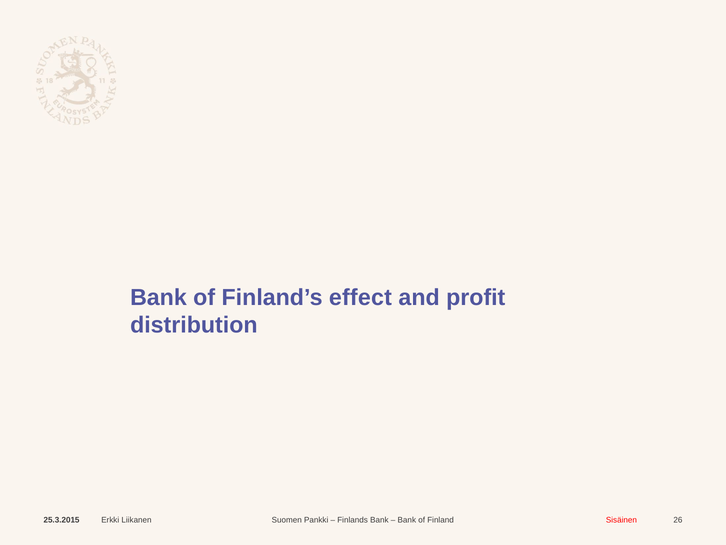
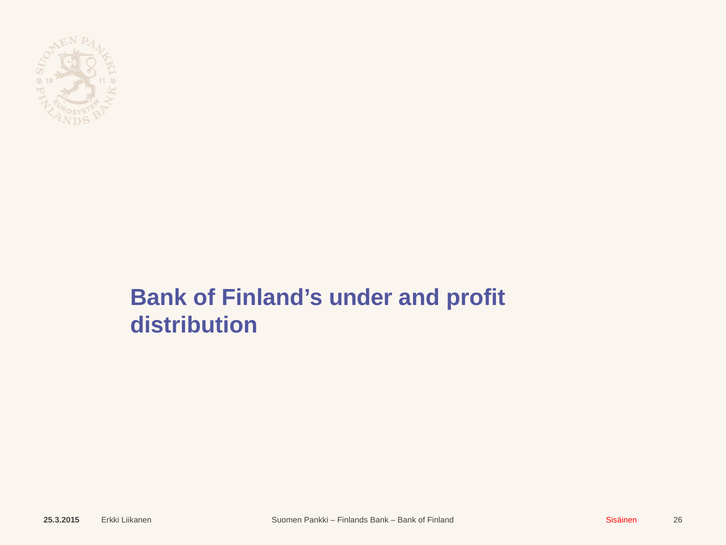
effect: effect -> under
